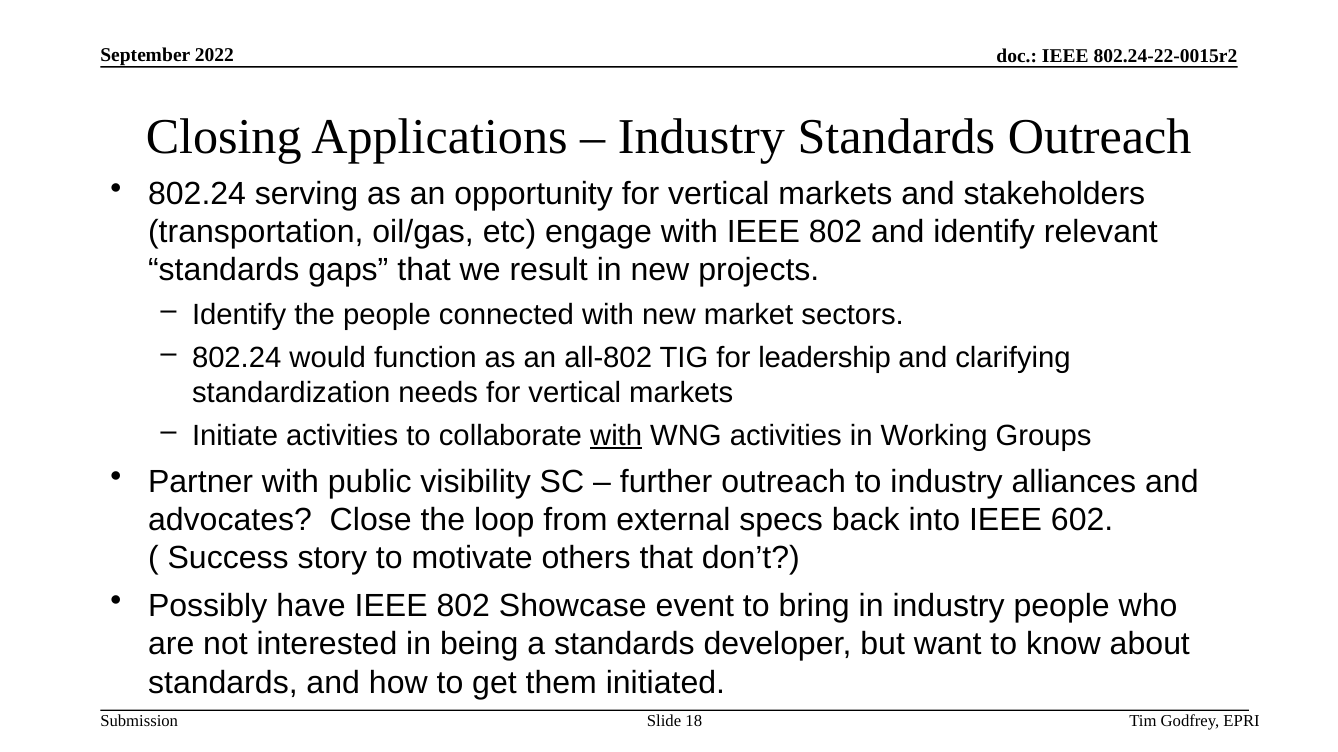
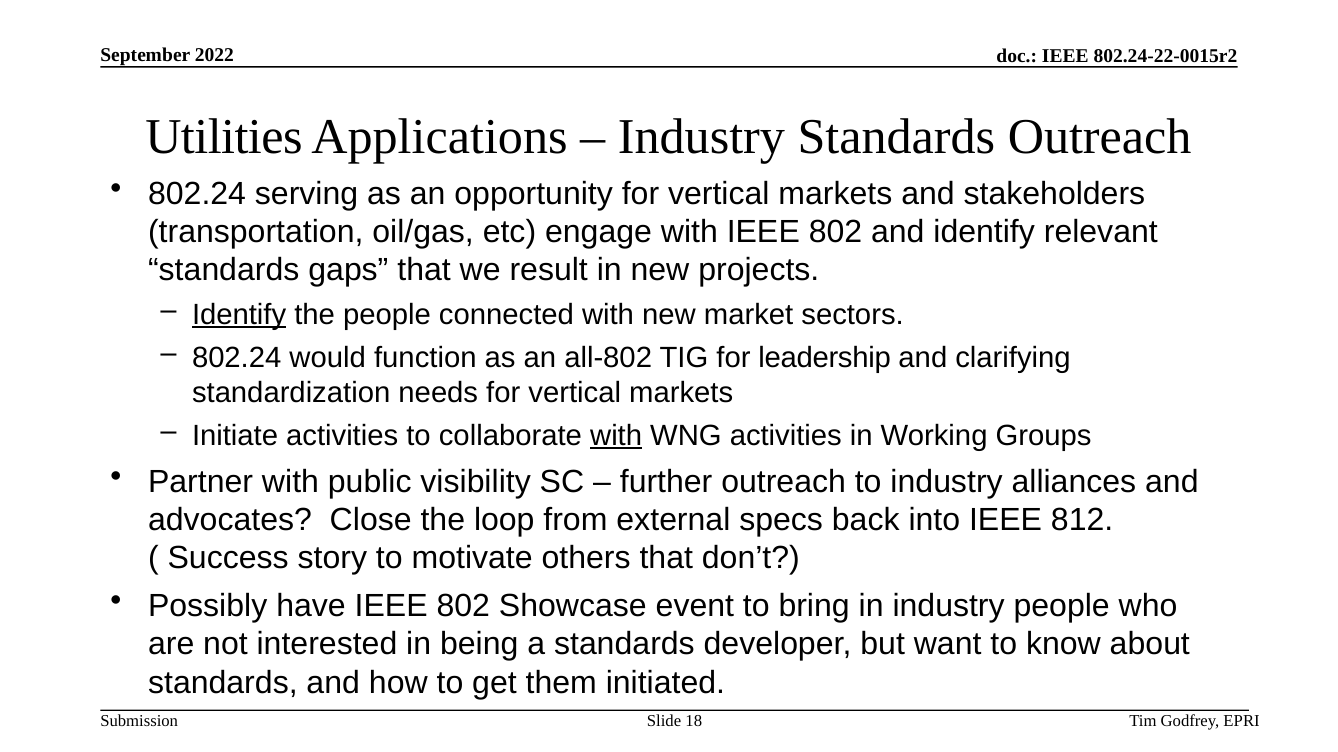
Closing: Closing -> Utilities
Identify at (239, 315) underline: none -> present
602: 602 -> 812
